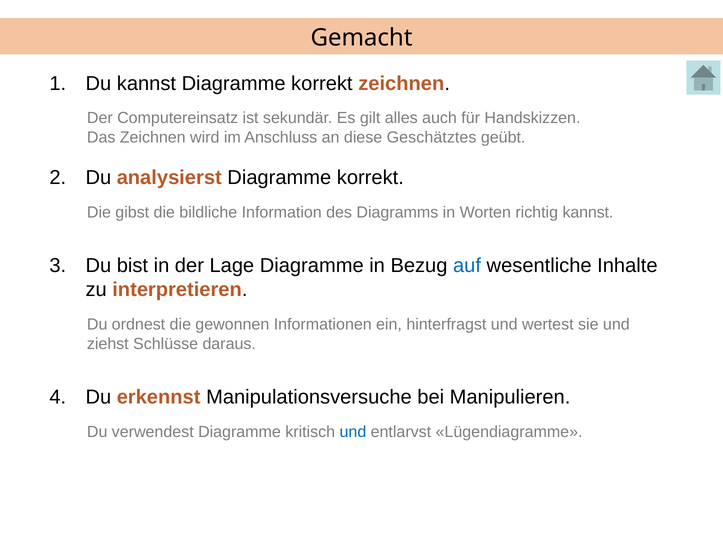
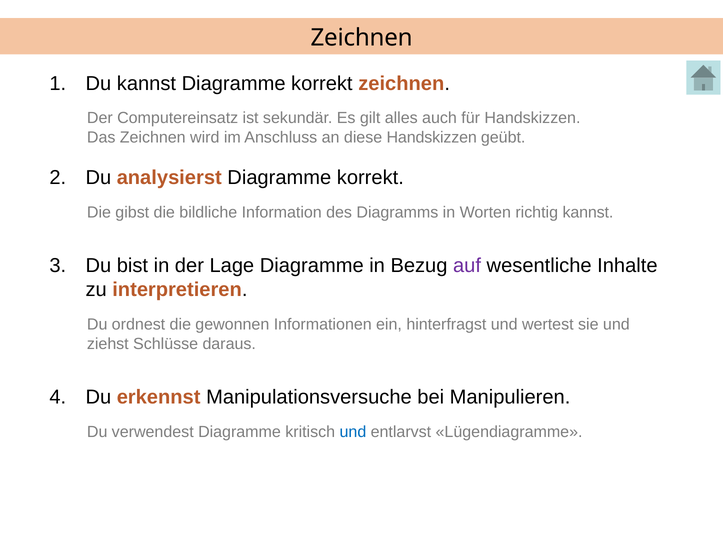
Gemacht at (361, 38): Gemacht -> Zeichnen
diese Geschätztes: Geschätztes -> Handskizzen
auf colour: blue -> purple
